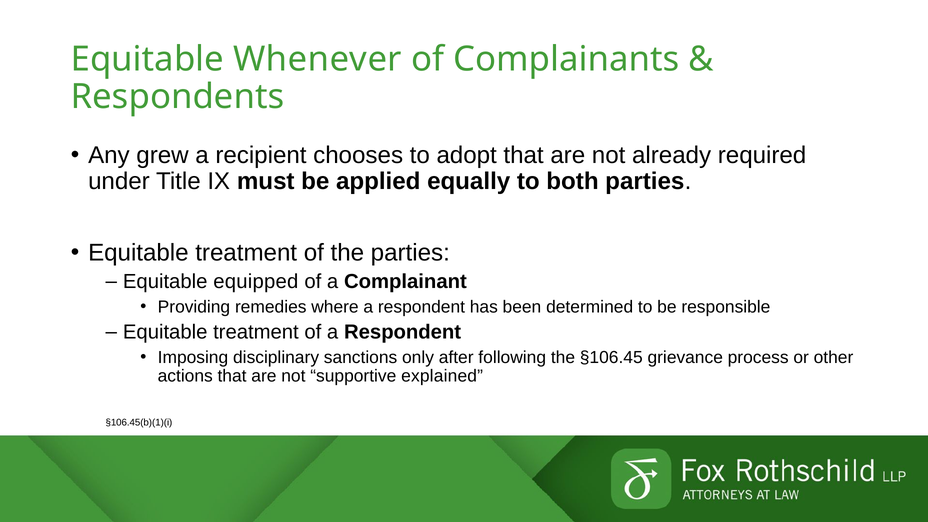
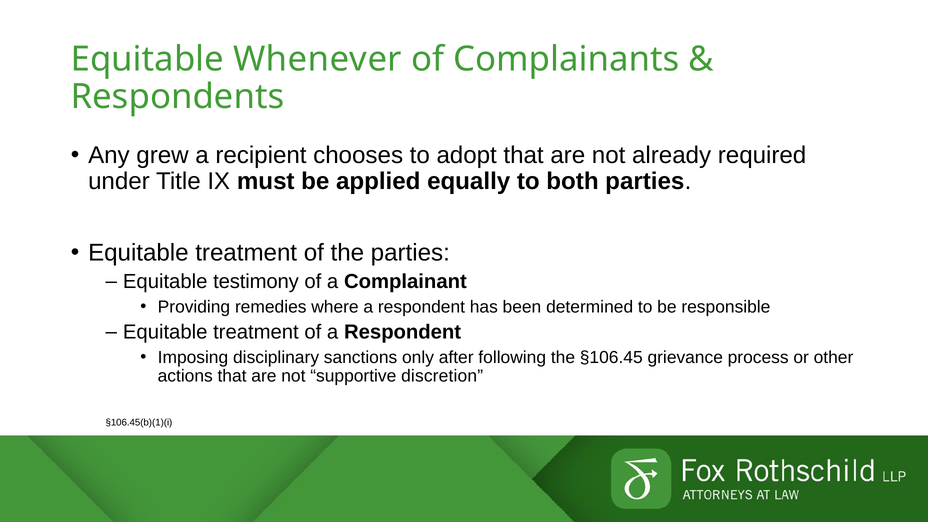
equipped: equipped -> testimony
explained: explained -> discretion
